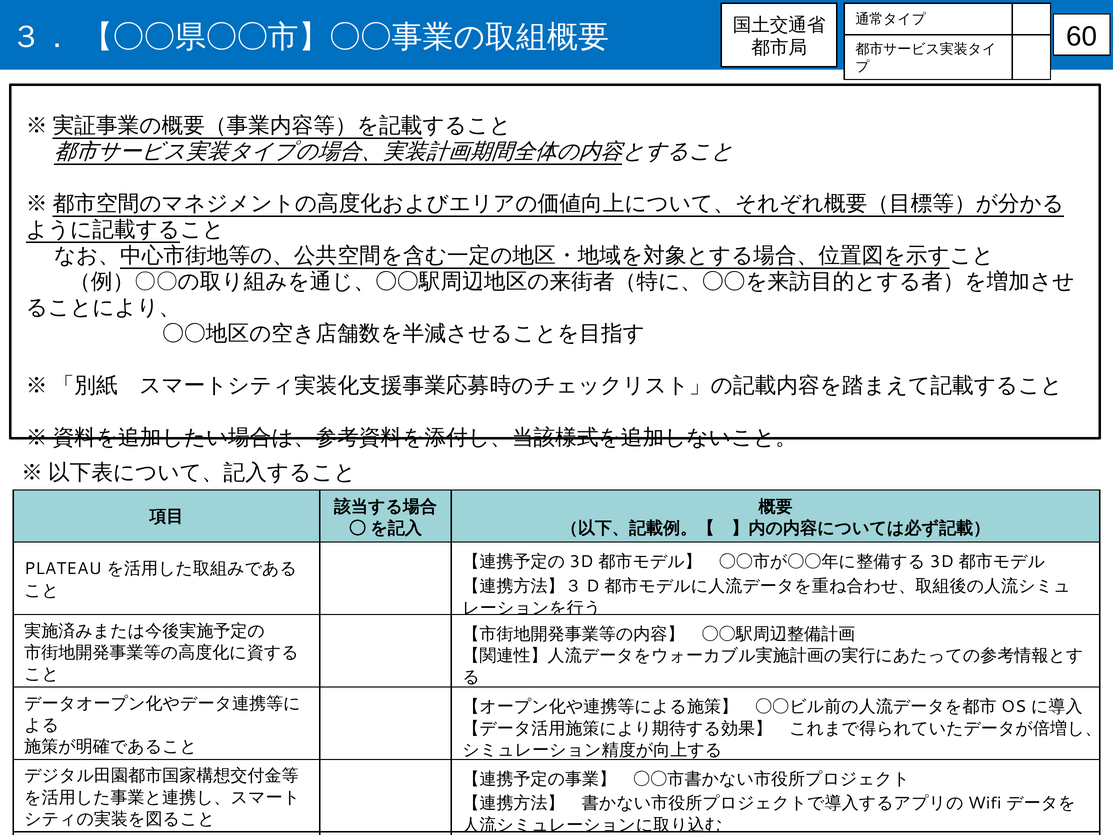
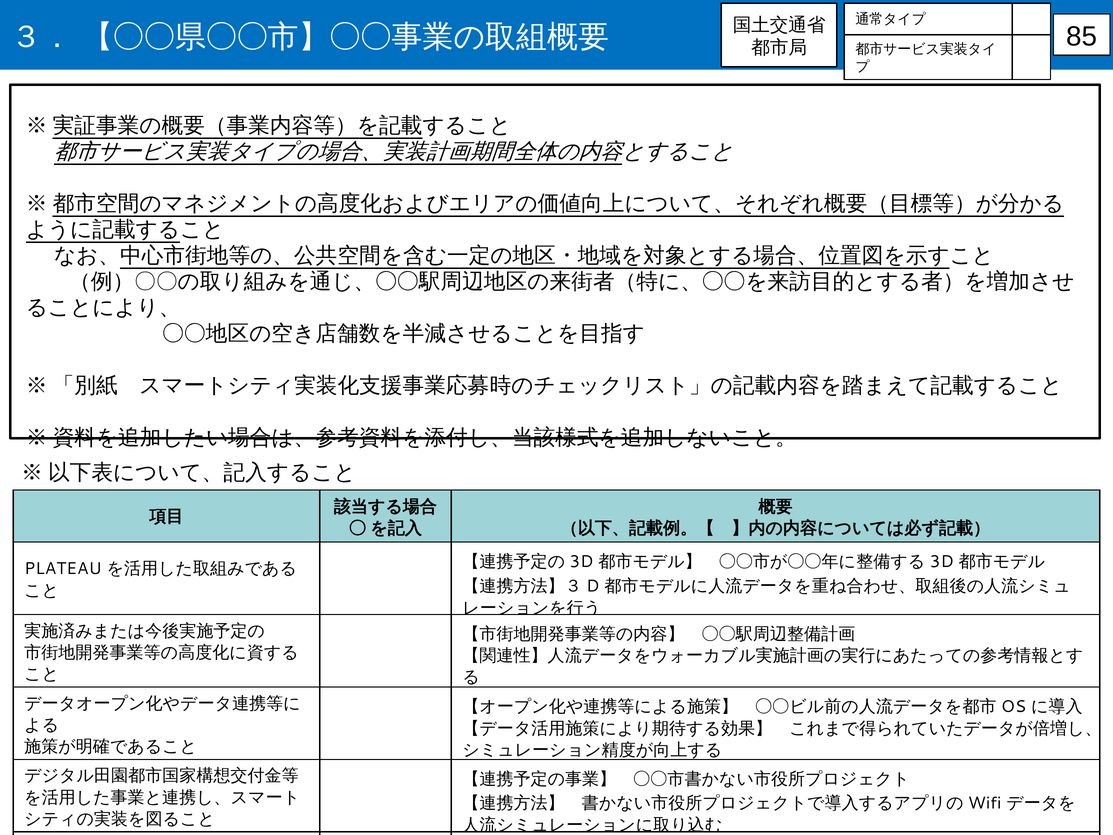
60: 60 -> 85
